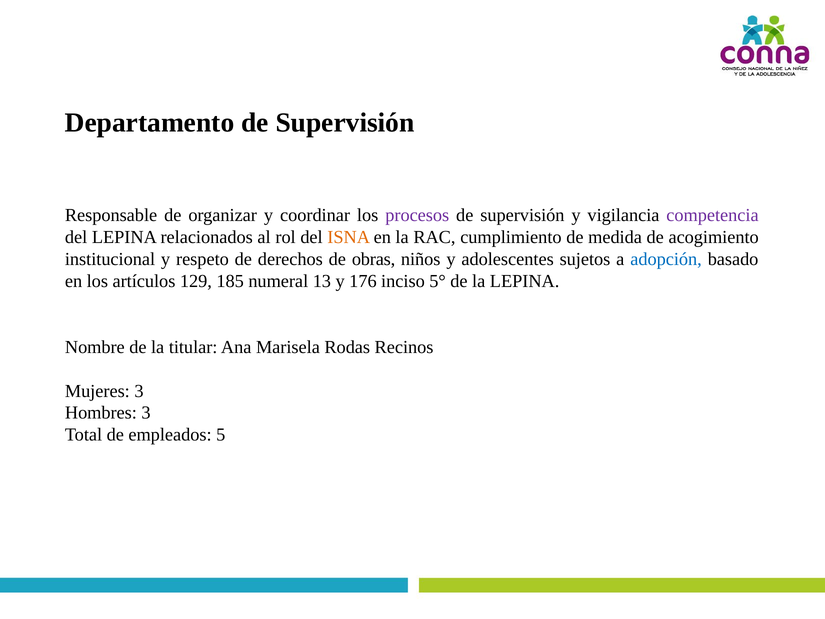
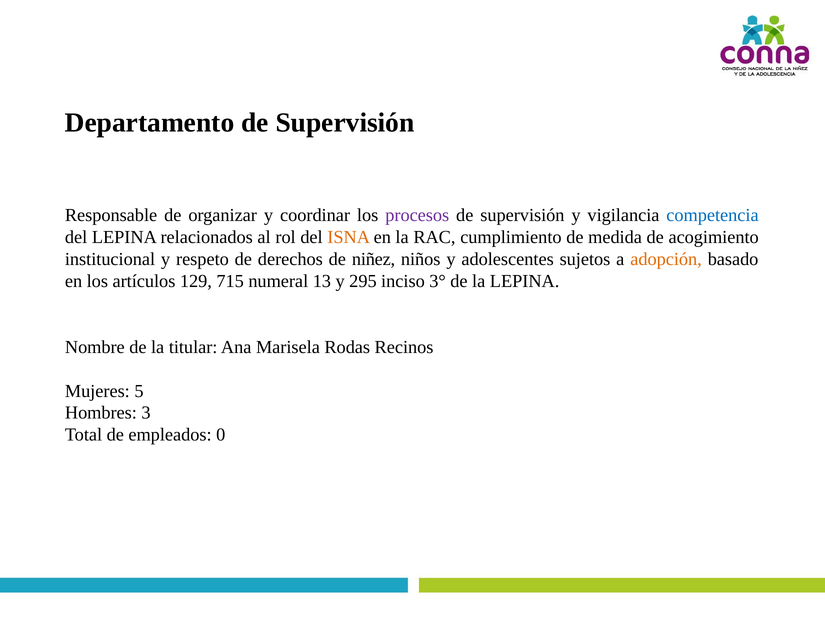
competencia colour: purple -> blue
obras: obras -> niñez
adopción colour: blue -> orange
185: 185 -> 715
176: 176 -> 295
5°: 5° -> 3°
Mujeres 3: 3 -> 5
5: 5 -> 0
